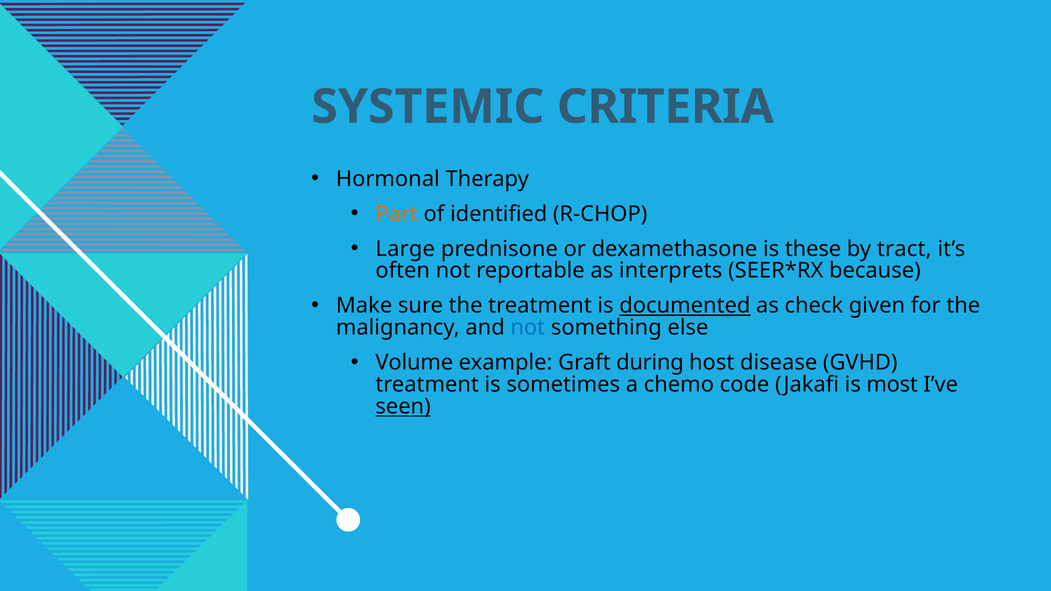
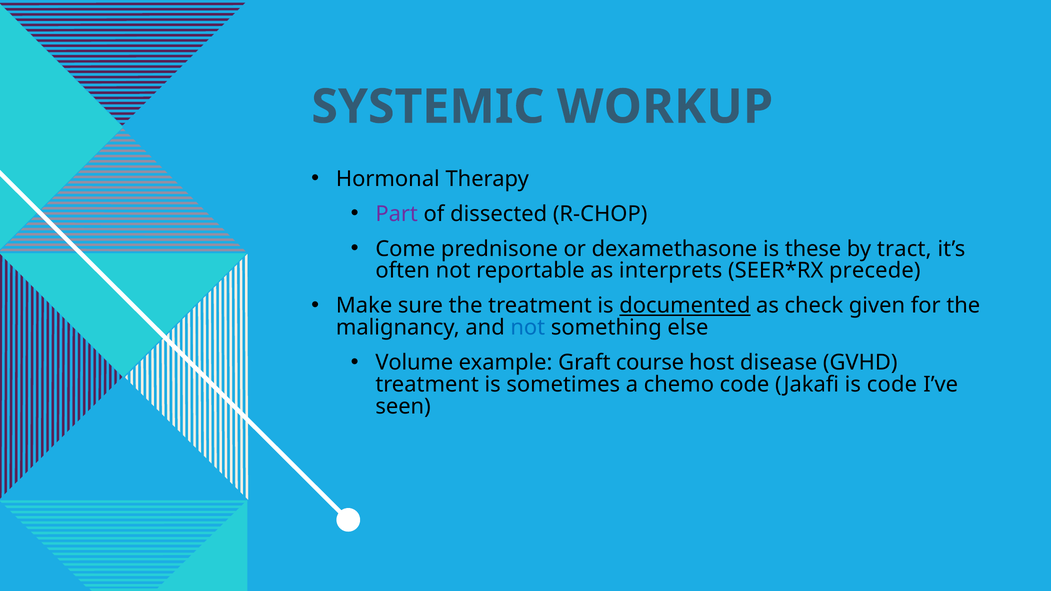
CRITERIA: CRITERIA -> WORKUP
Part colour: orange -> purple
identified: identified -> dissected
Large: Large -> Come
because: because -> precede
during: during -> course
is most: most -> code
seen underline: present -> none
